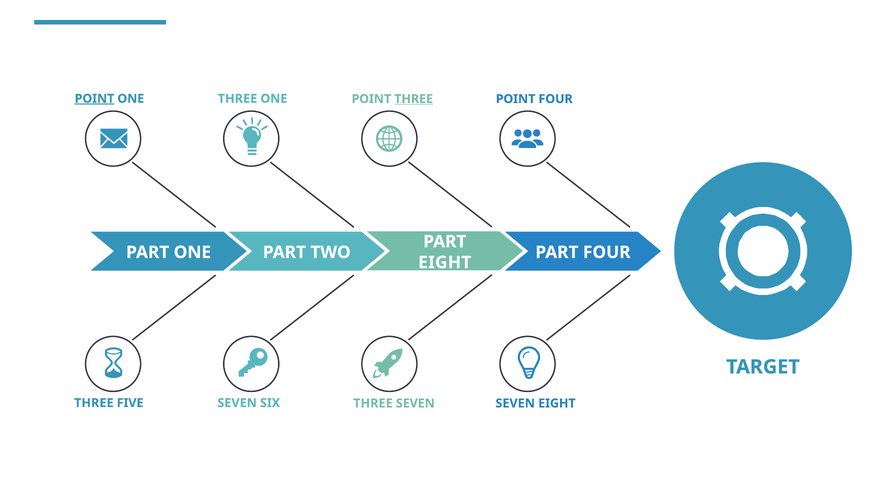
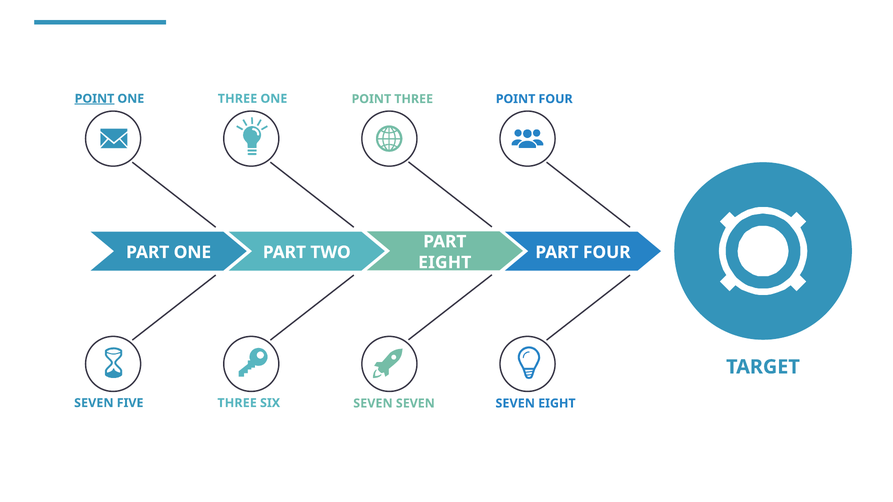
THREE at (414, 99) underline: present -> none
THREE at (94, 403): THREE -> SEVEN
FIVE SEVEN: SEVEN -> THREE
SIX THREE: THREE -> SEVEN
